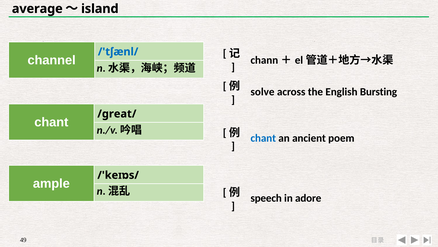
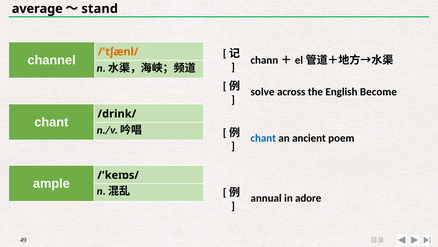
island: island -> stand
/'tʃænl/ colour: blue -> orange
Bursting: Bursting -> Become
/great/: /great/ -> /drink/
speech: speech -> annual
